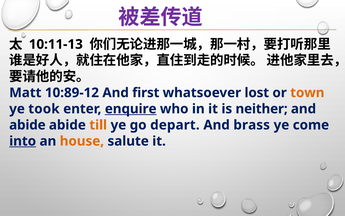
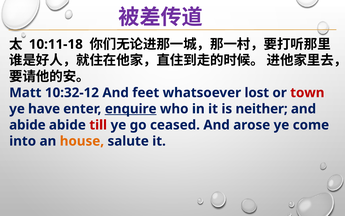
10:11-13: 10:11-13 -> 10:11-18
10:89-12: 10:89-12 -> 10:32-12
first: first -> feet
town colour: orange -> red
took: took -> have
till colour: orange -> red
depart: depart -> ceased
brass: brass -> arose
into underline: present -> none
